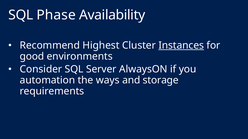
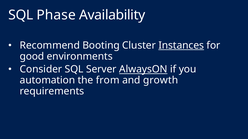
Highest: Highest -> Booting
AlwaysON underline: none -> present
ways: ways -> from
storage: storage -> growth
